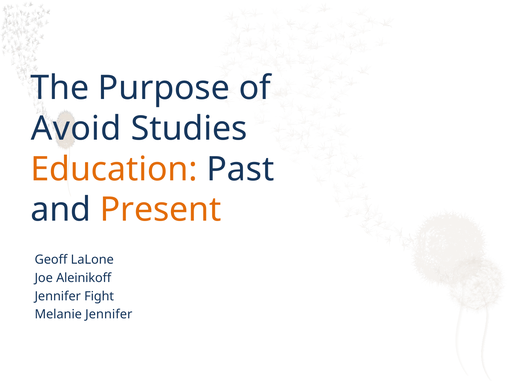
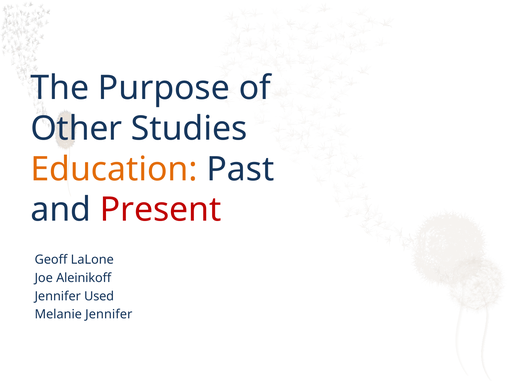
Avoid: Avoid -> Other
Present colour: orange -> red
Fight: Fight -> Used
